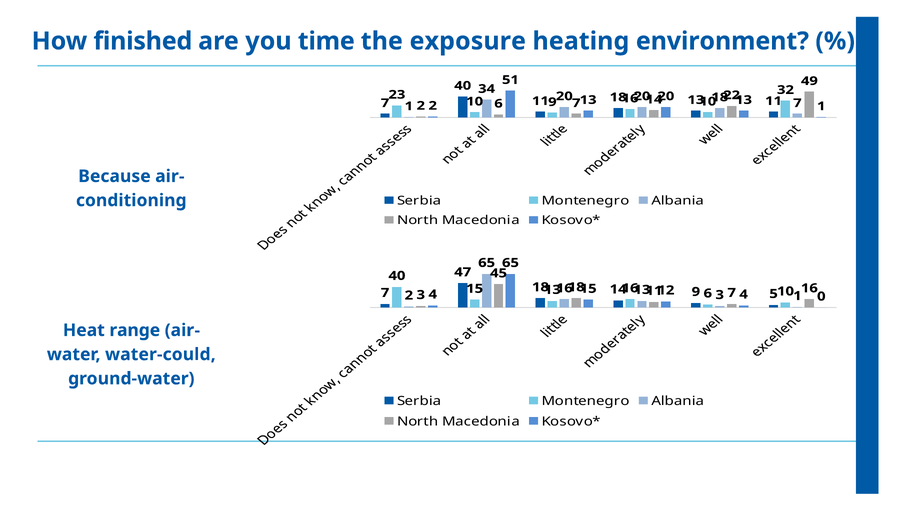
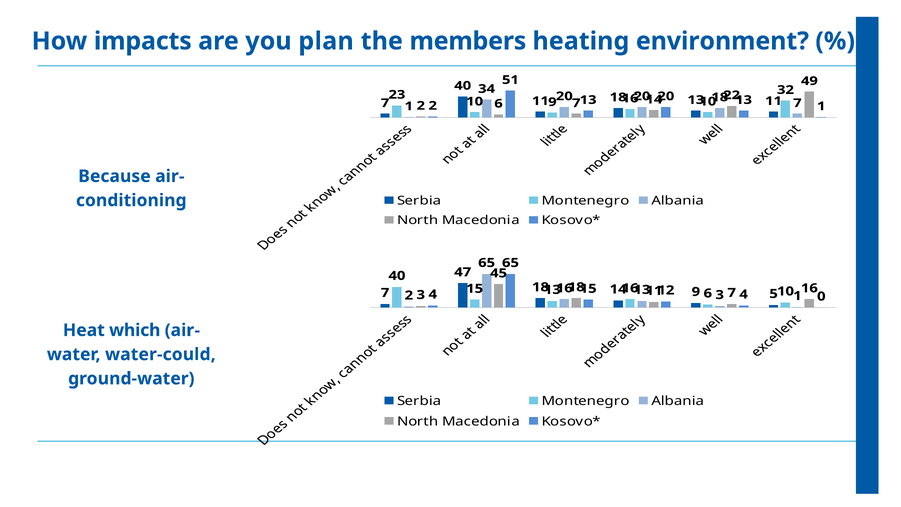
finished: finished -> impacts
time: time -> plan
exposure: exposure -> members
range: range -> which
